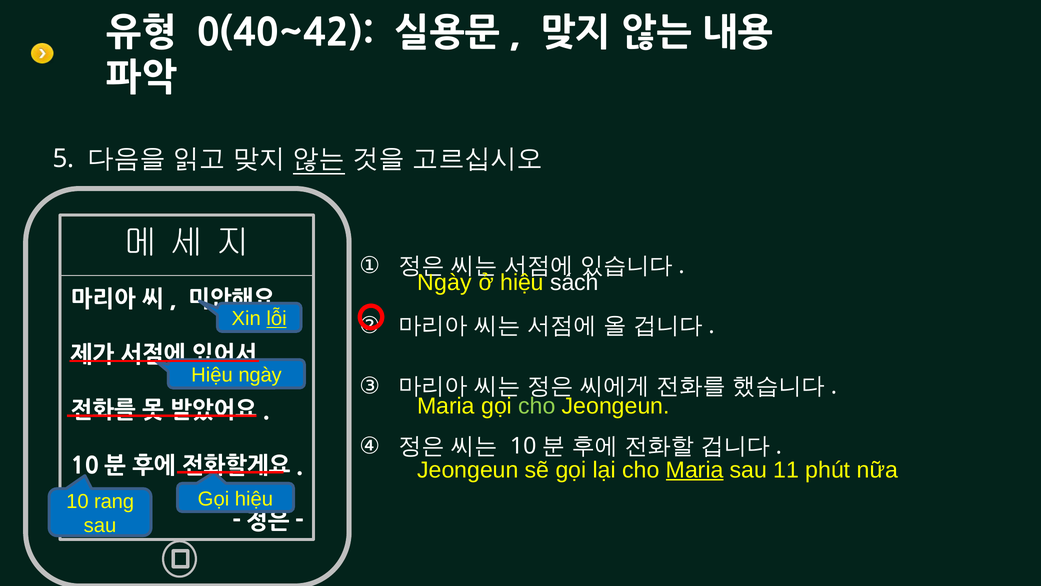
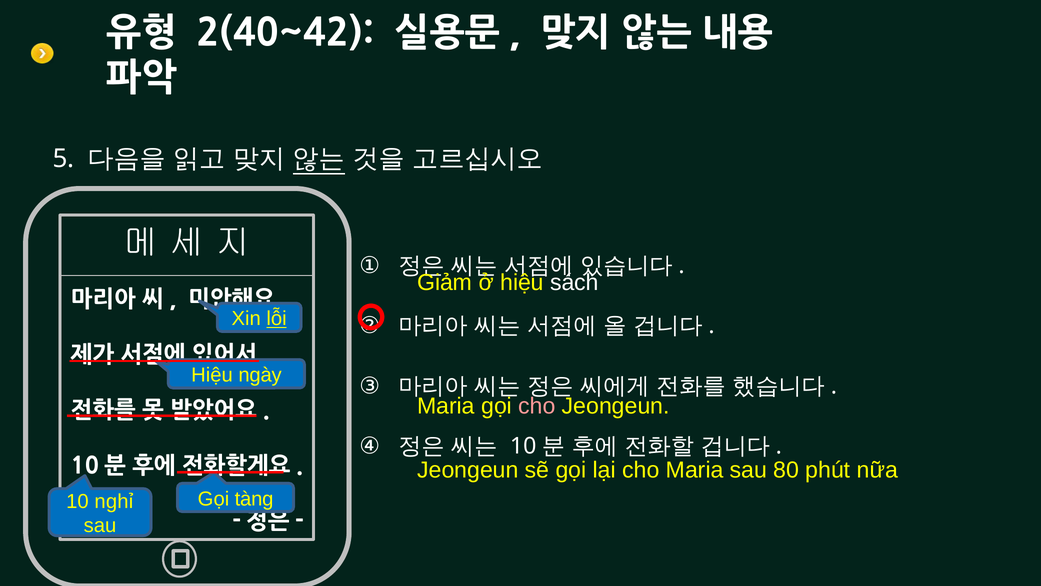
0(40~42: 0(40~42 -> 2(40~42
Ngày at (445, 282): Ngày -> Giảm
cho at (537, 406) colour: light green -> pink
Maria at (695, 470) underline: present -> none
11: 11 -> 80
Gọi hiệu: hiệu -> tàng
rang: rang -> nghỉ
